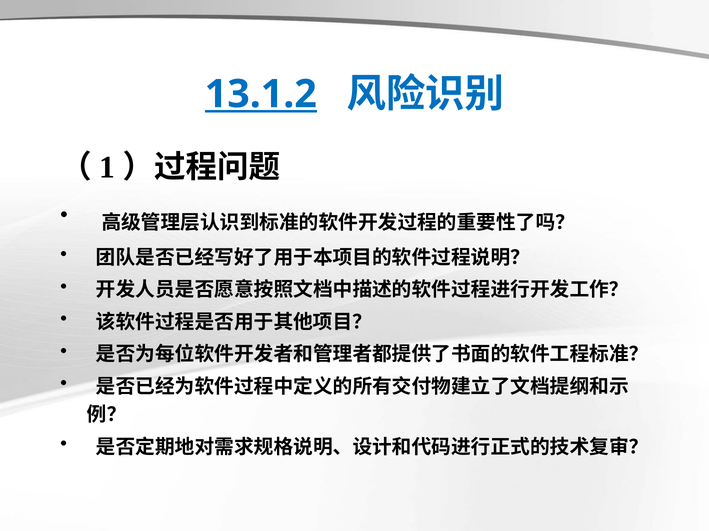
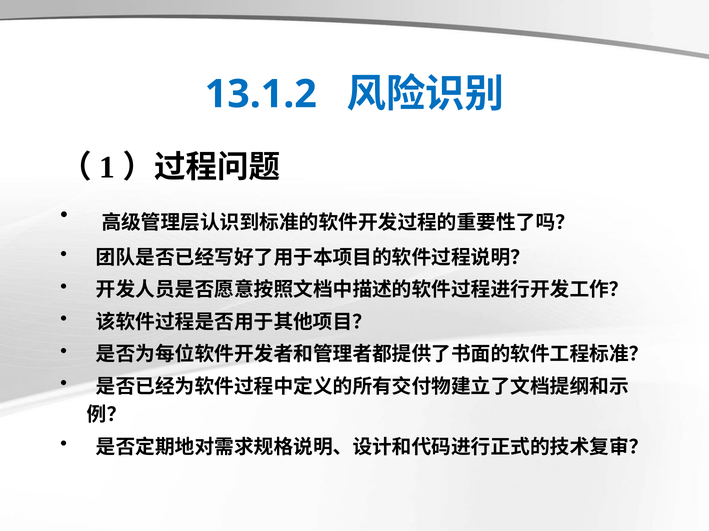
13.1.2 underline: present -> none
